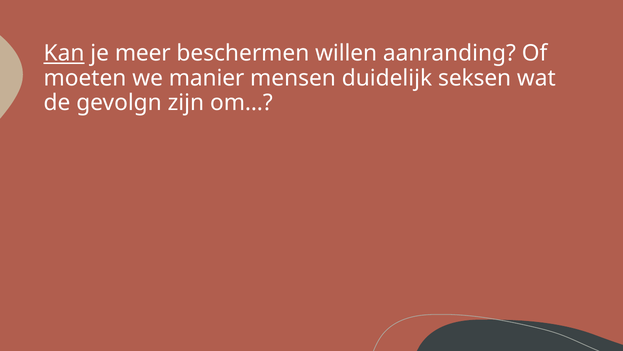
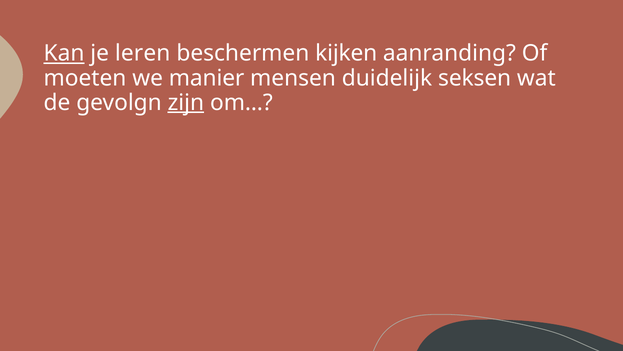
meer: meer -> leren
willen: willen -> kijken
zijn underline: none -> present
